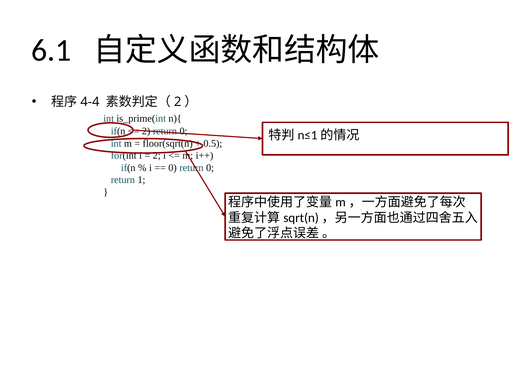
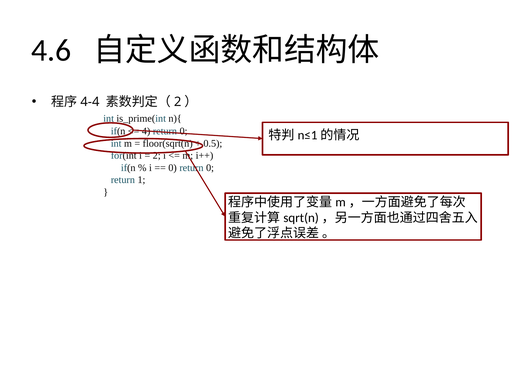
6.1: 6.1 -> 4.6
2 at (146, 131): 2 -> 4
